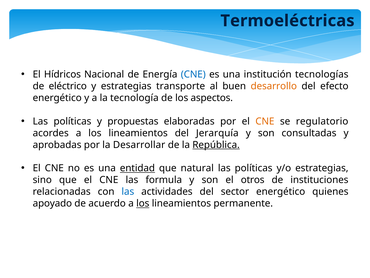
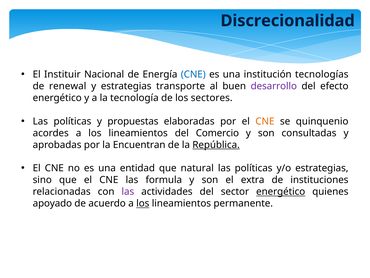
Termoeléctricas: Termoeléctricas -> Discrecionalidad
Hídricos: Hídricos -> Instituir
eléctrico: eléctrico -> renewal
desarrollo colour: orange -> purple
aspectos: aspectos -> sectores
regulatorio: regulatorio -> quinquenio
Jerarquía: Jerarquía -> Comercio
Desarrollar: Desarrollar -> Encuentran
entidad underline: present -> none
otros: otros -> extra
las at (128, 191) colour: blue -> purple
energético at (281, 191) underline: none -> present
